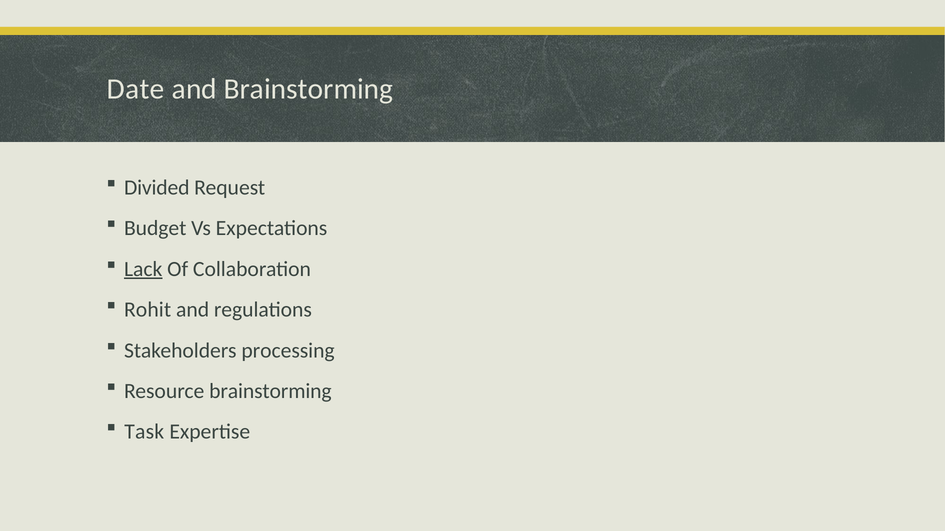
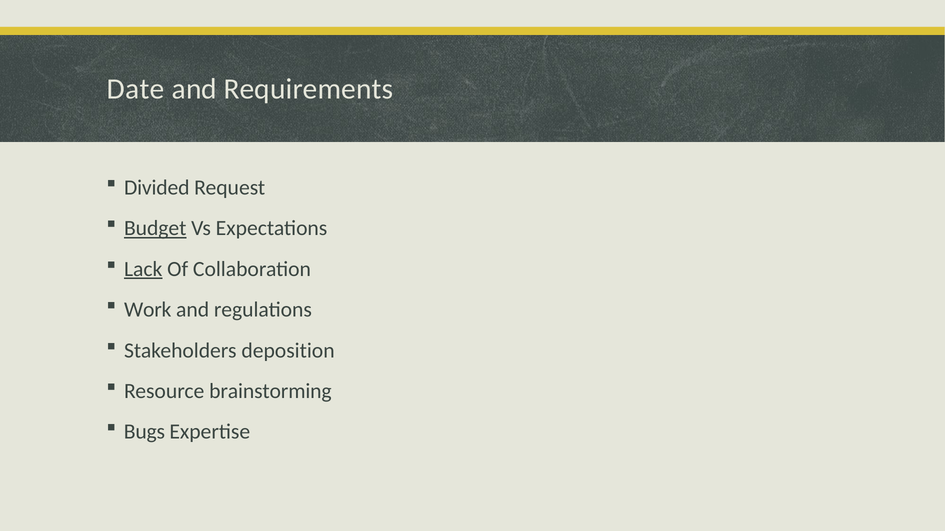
and Brainstorming: Brainstorming -> Requirements
Budget underline: none -> present
Rohit: Rohit -> Work
processing: processing -> deposition
Task: Task -> Bugs
